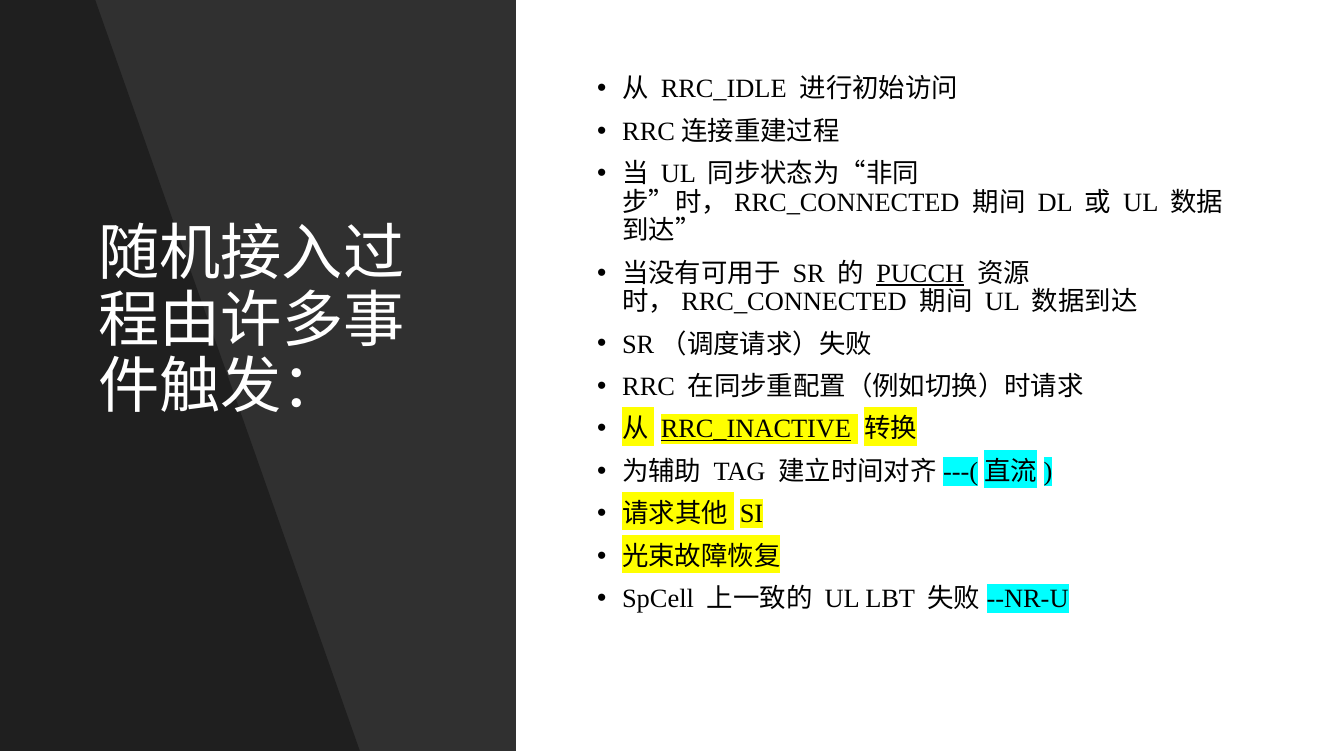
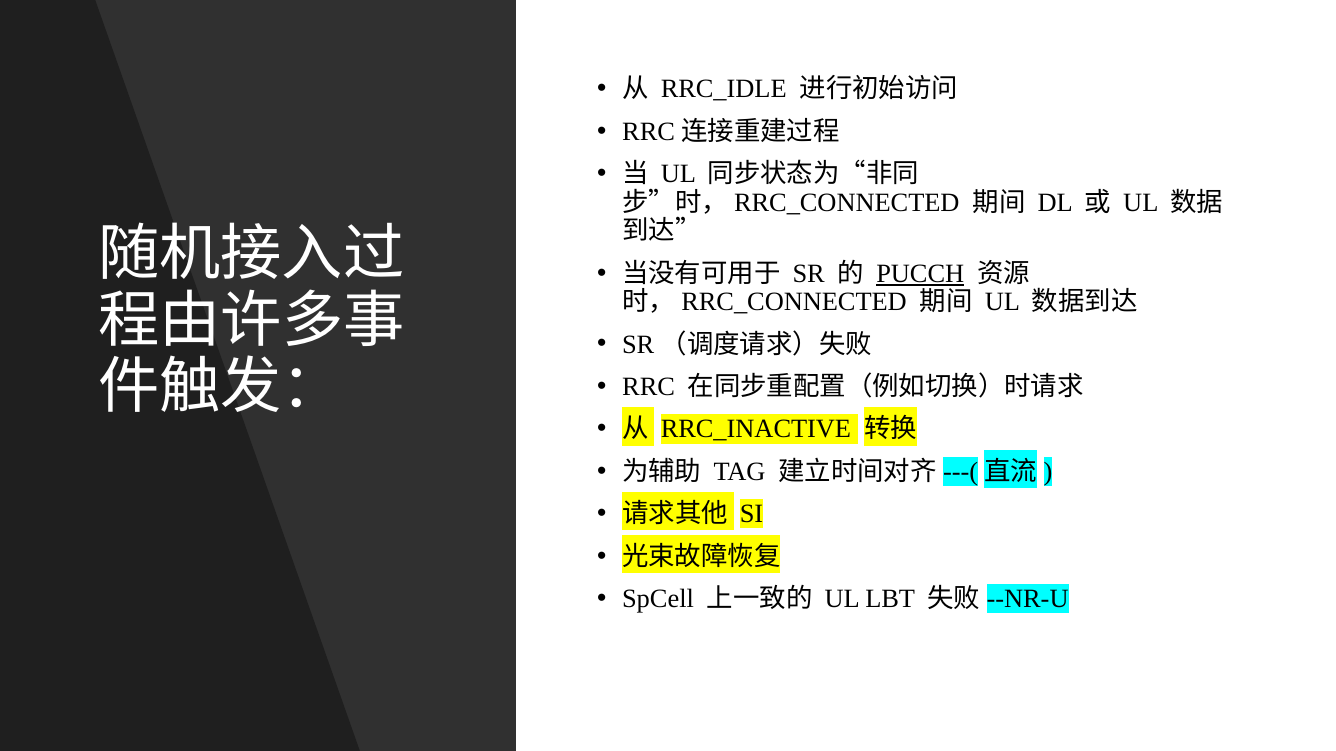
RRC_INACTIVE underline: present -> none
